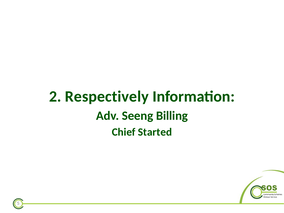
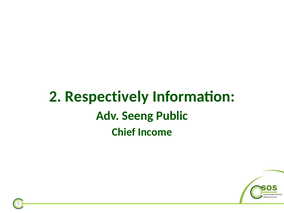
Billing: Billing -> Public
Started: Started -> Income
